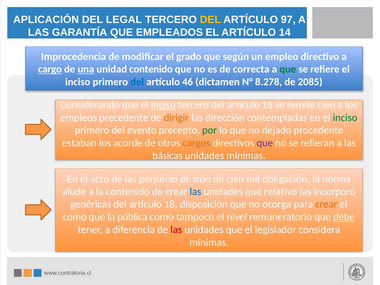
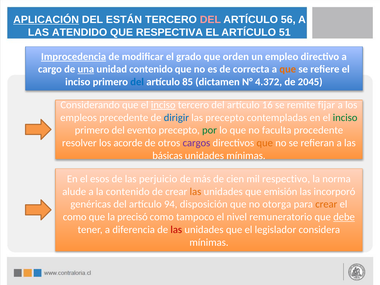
APLICACIÓN underline: none -> present
LEGAL: LEGAL -> ESTÁN
DEL at (210, 20) colour: yellow -> pink
97: 97 -> 56
GARANTÍA: GARANTÍA -> ATENDIDO
EMPLEADOS: EMPLEADOS -> RESPECTIVA
14: 14 -> 51
Improcedencia underline: none -> present
según: según -> orden
cargo underline: present -> none
que at (288, 69) colour: green -> orange
46: 46 -> 85
8.278: 8.278 -> 4.372
2085: 2085 -> 2045
remite cien: cien -> fijar
dirigir colour: orange -> blue
las dirección: dirección -> precepto
dejado: dejado -> faculta
estaban: estaban -> resolver
cargos colour: orange -> purple
que at (265, 143) colour: purple -> orange
acto: acto -> esos
obligación: obligación -> respectivo
las at (195, 192) colour: blue -> orange
relativo: relativo -> emisión
18: 18 -> 94
pública: pública -> precisó
